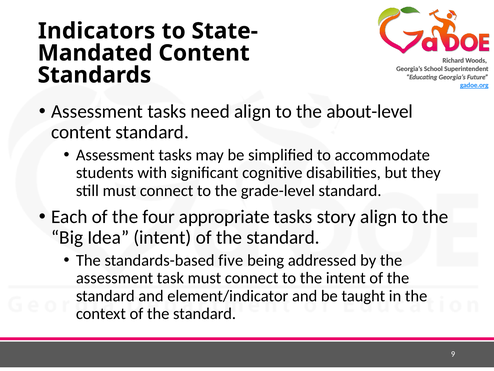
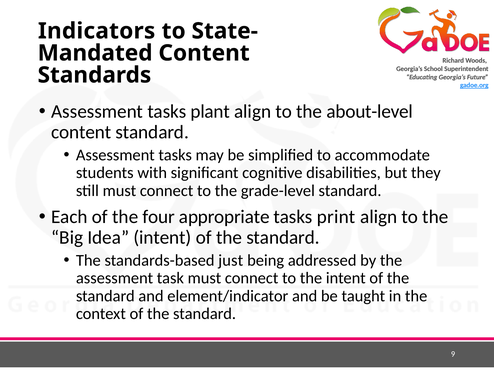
need: need -> plant
story: story -> print
five: five -> just
